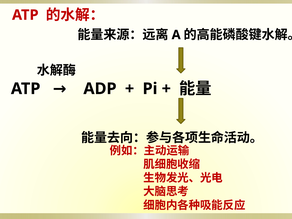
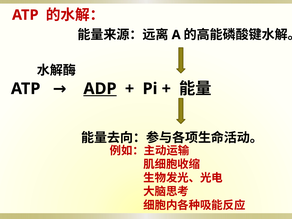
ADP underline: none -> present
